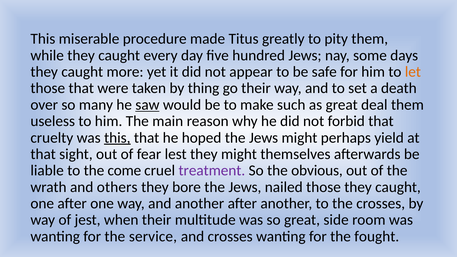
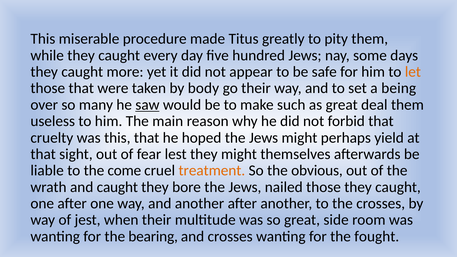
thing: thing -> body
death: death -> being
this at (117, 138) underline: present -> none
treatment colour: purple -> orange
and others: others -> caught
service: service -> bearing
